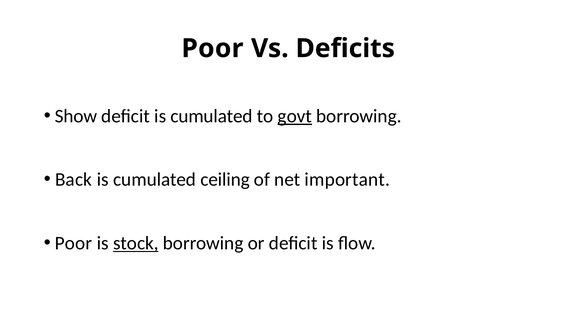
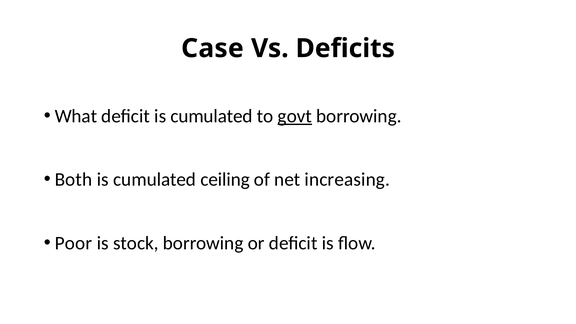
Poor at (212, 48): Poor -> Case
Show: Show -> What
Back: Back -> Both
important: important -> increasing
stock underline: present -> none
